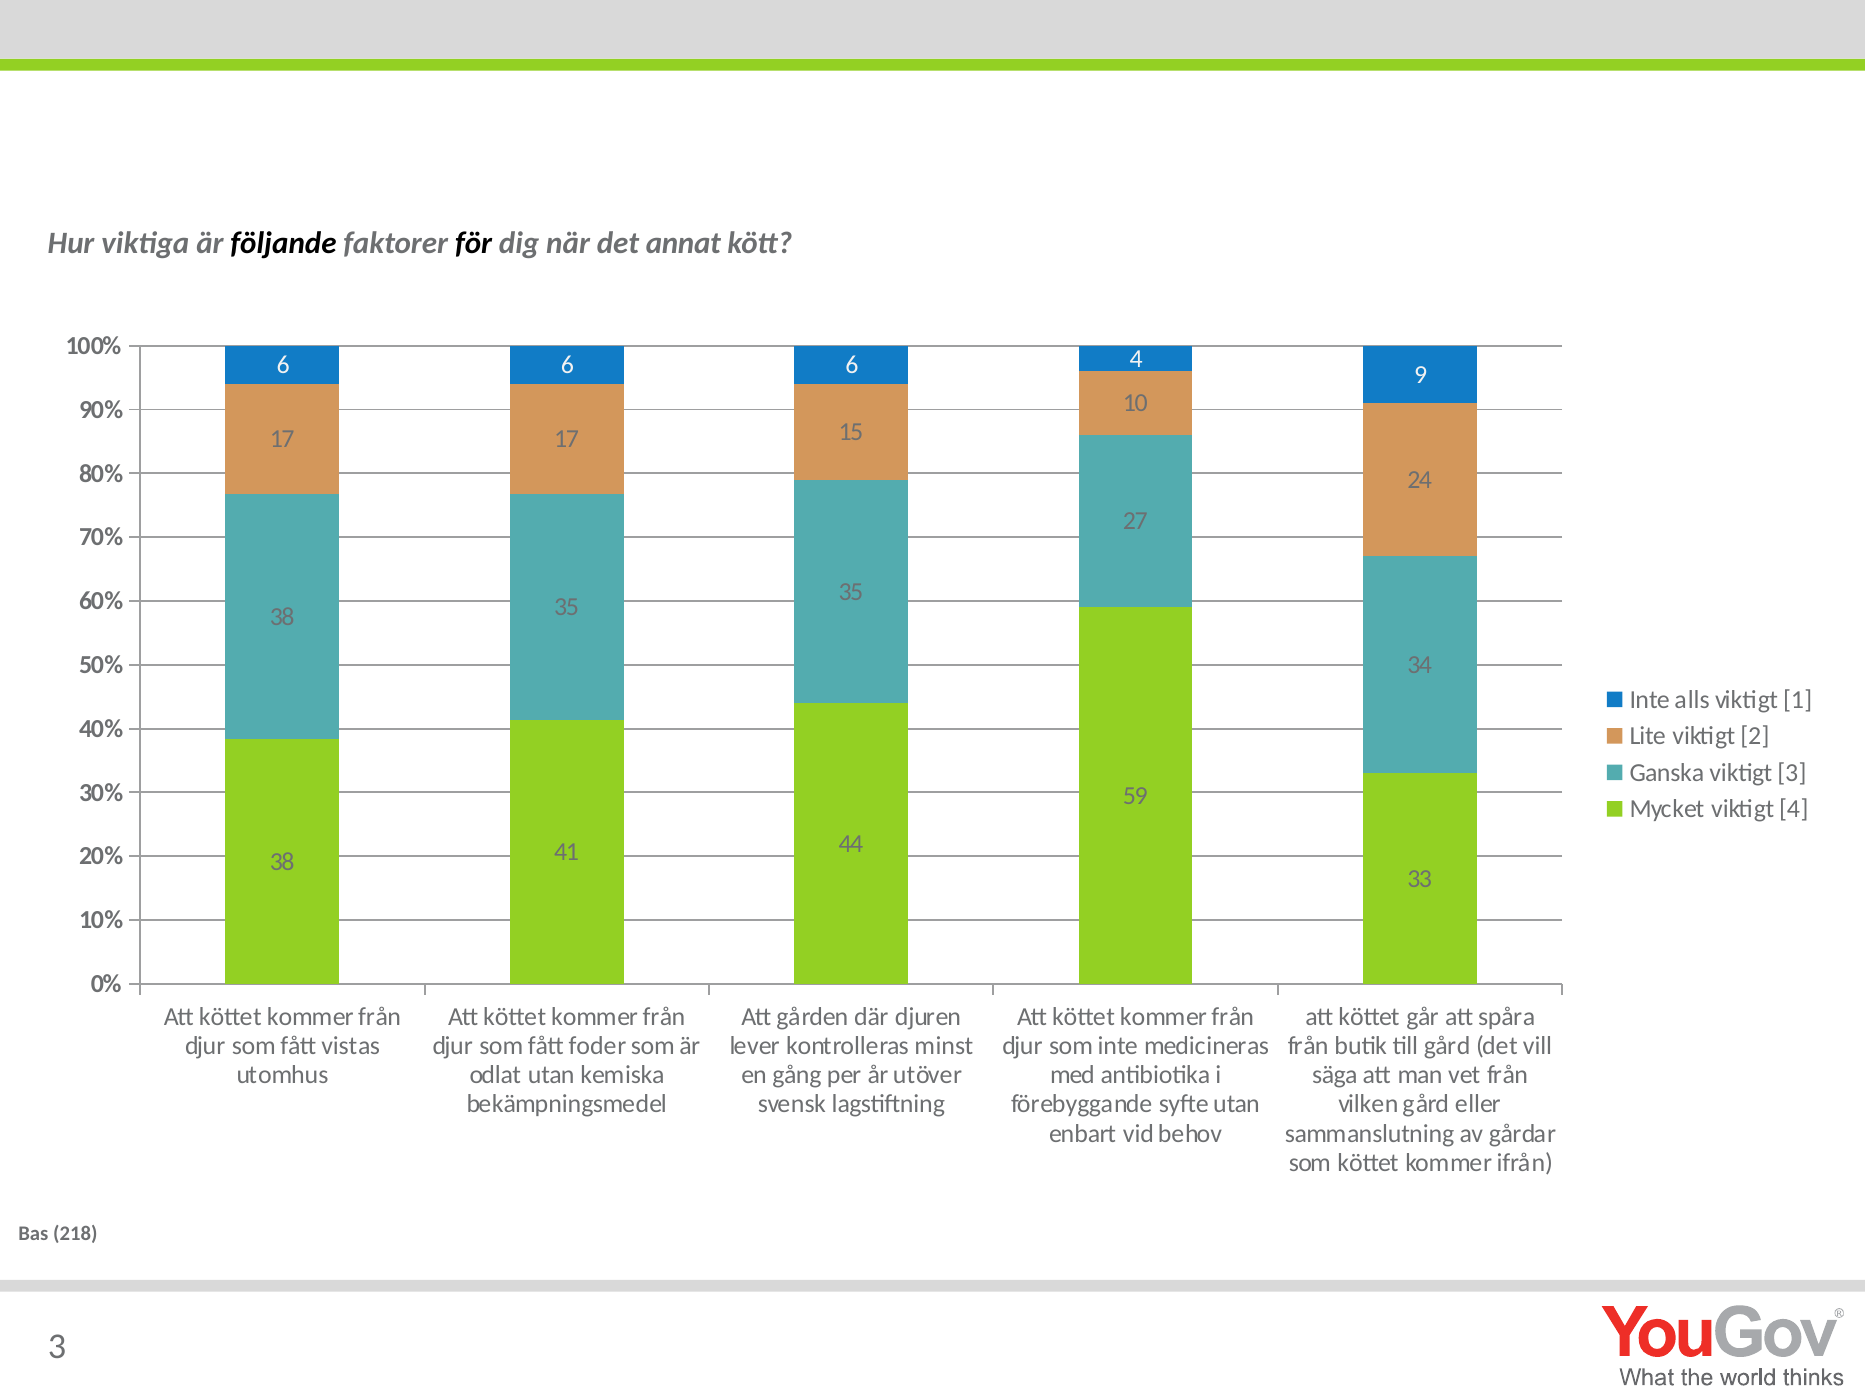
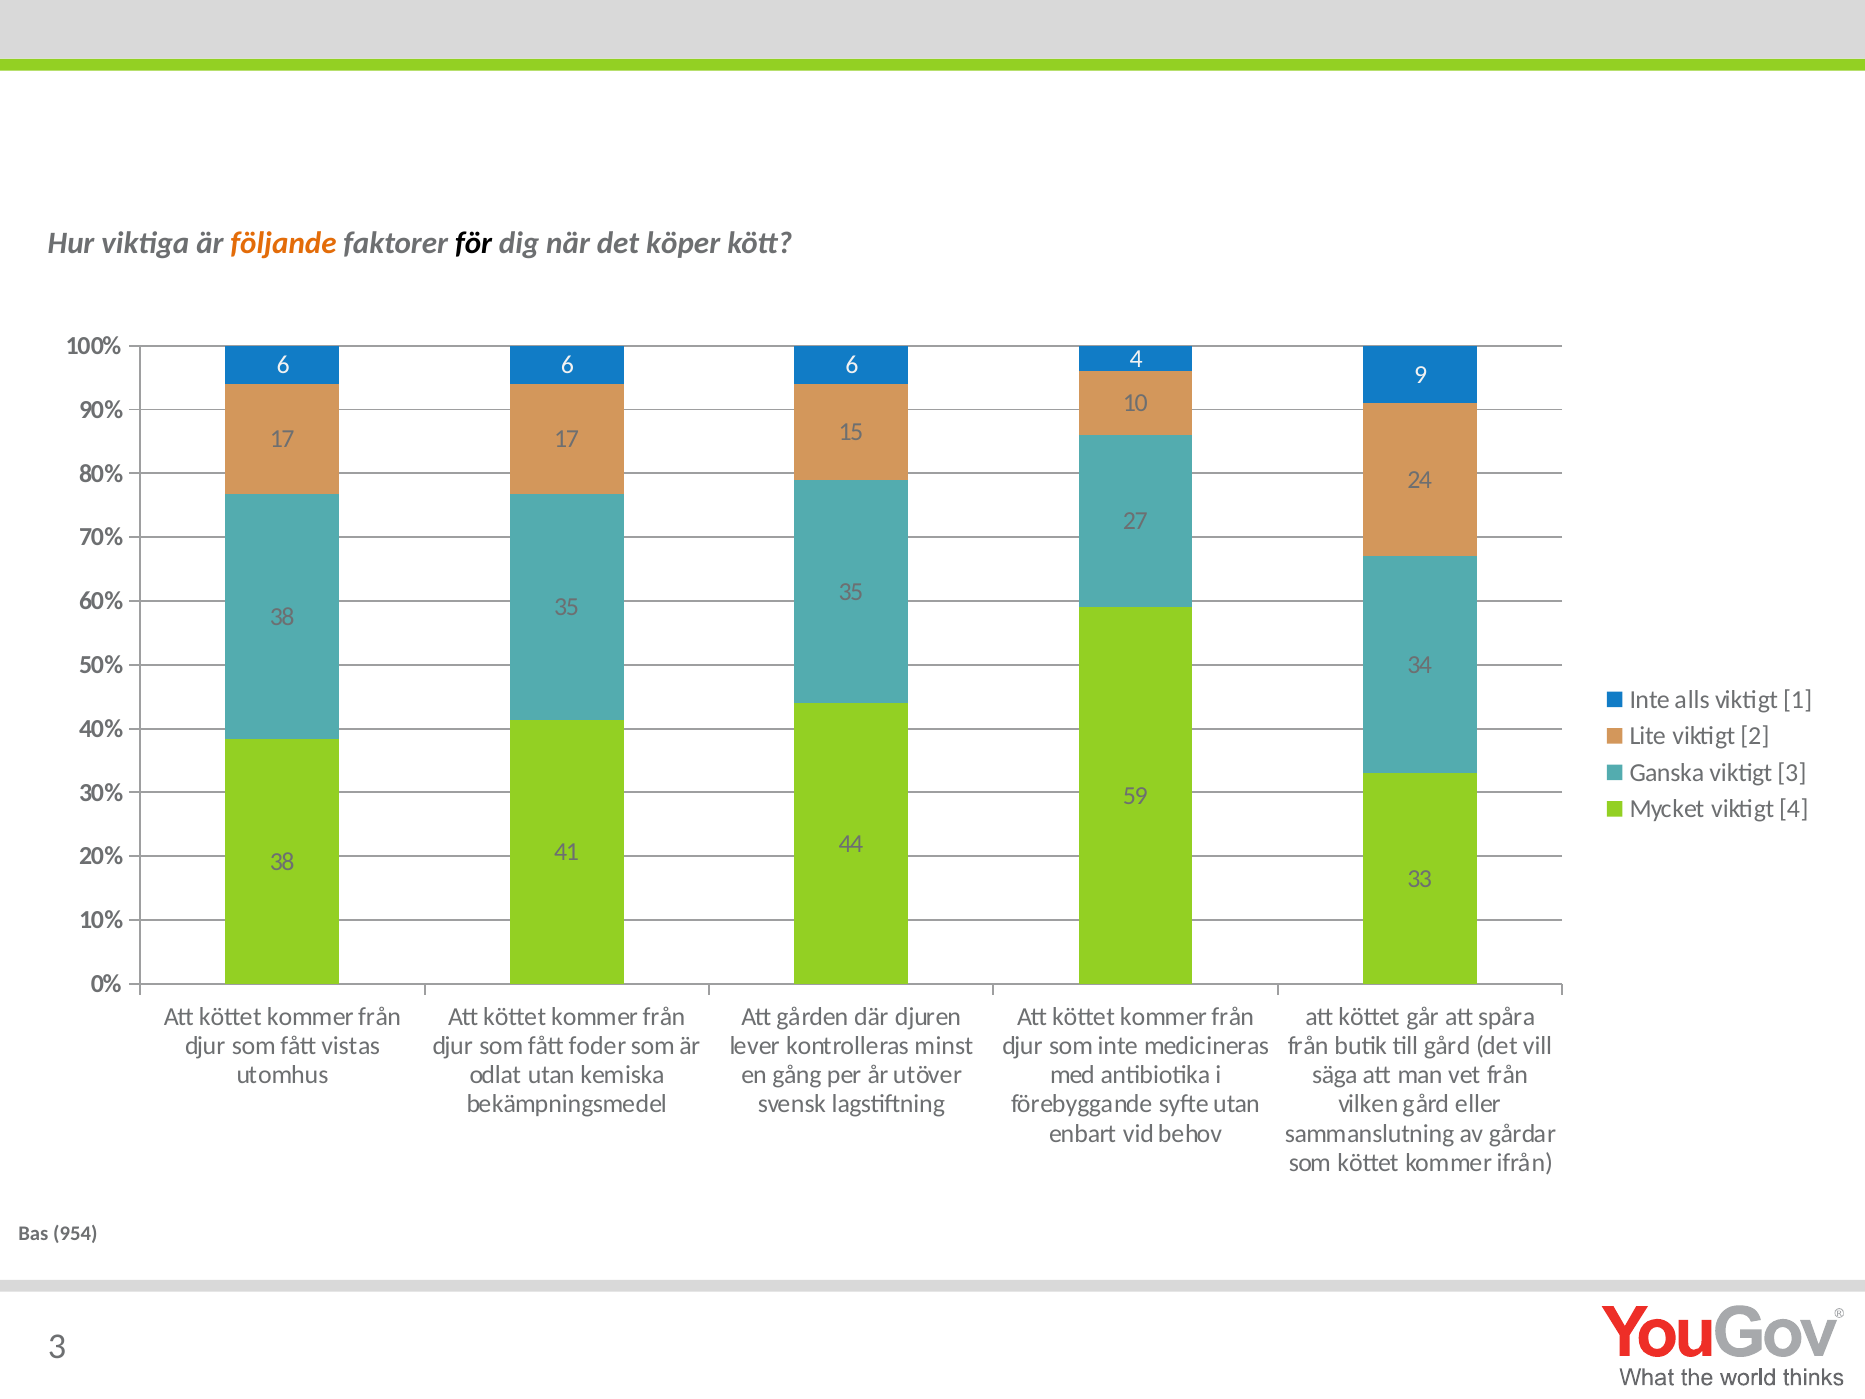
följande colour: black -> orange
annat: annat -> köper
218: 218 -> 954
